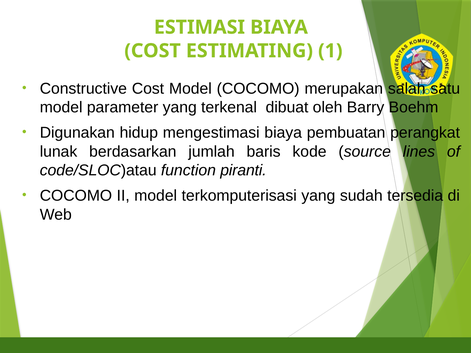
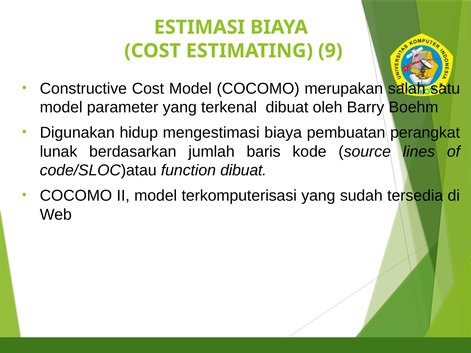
1: 1 -> 9
function piranti: piranti -> dibuat
